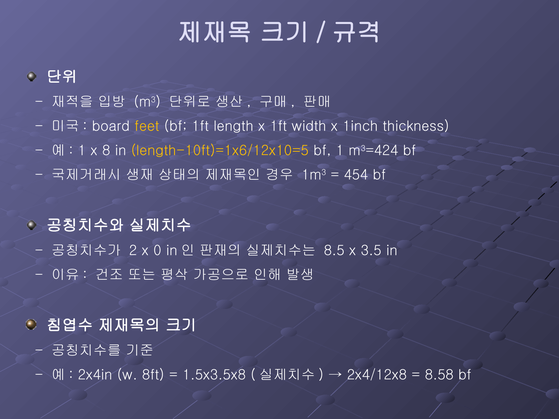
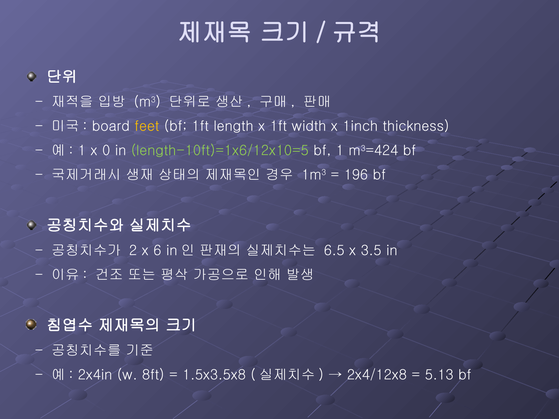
8: 8 -> 0
length-10ft)=1x6/12x10=5 colour: yellow -> light green
454: 454 -> 196
0: 0 -> 6
8.5: 8.5 -> 6.5
8.58: 8.58 -> 5.13
